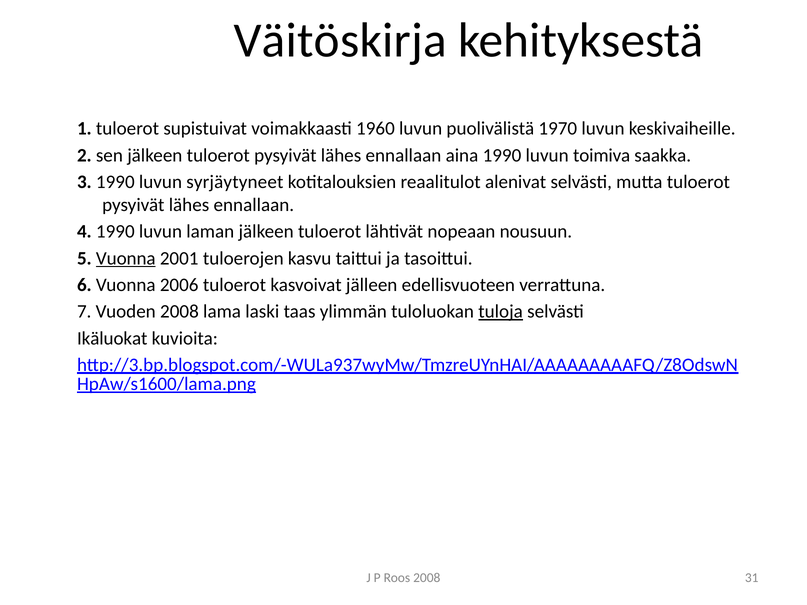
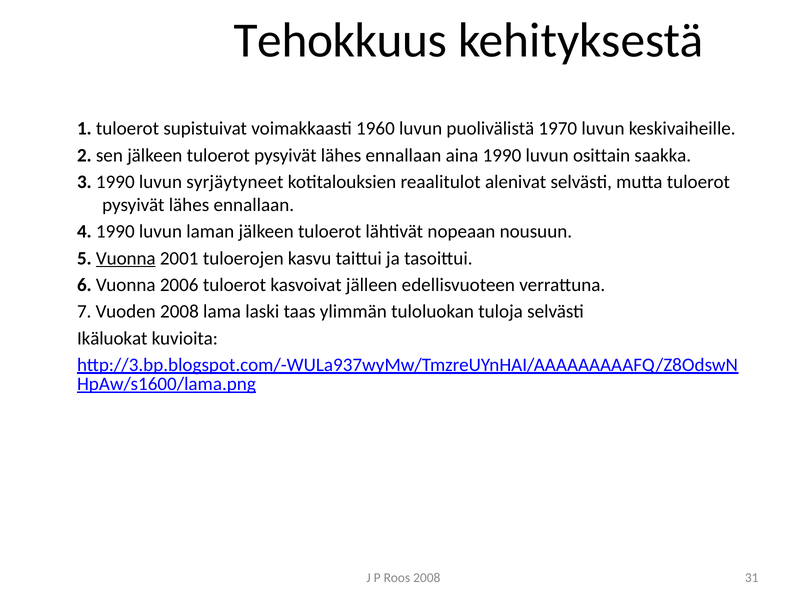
Väitöskirja: Väitöskirja -> Tehokkuus
toimiva: toimiva -> osittain
tuloja underline: present -> none
